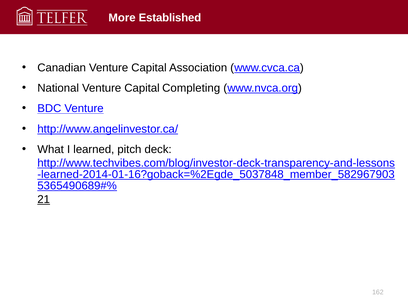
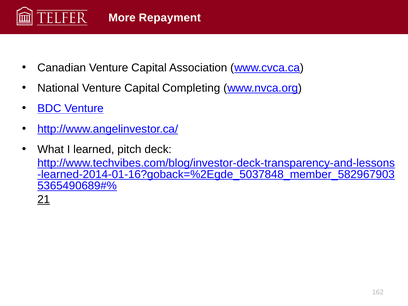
Established: Established -> Repayment
